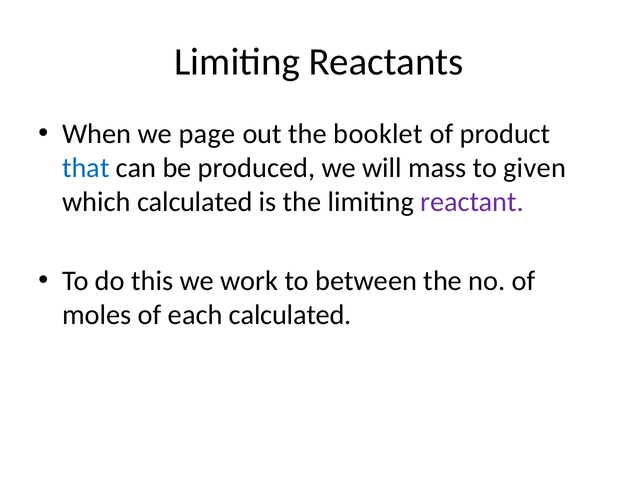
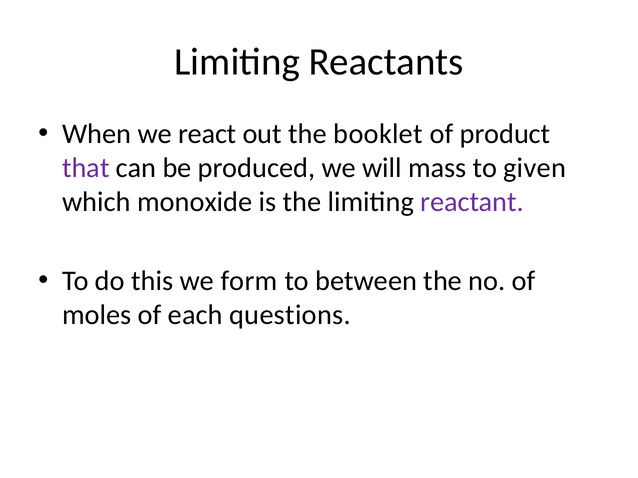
page: page -> react
that colour: blue -> purple
which calculated: calculated -> monoxide
work: work -> form
each calculated: calculated -> questions
